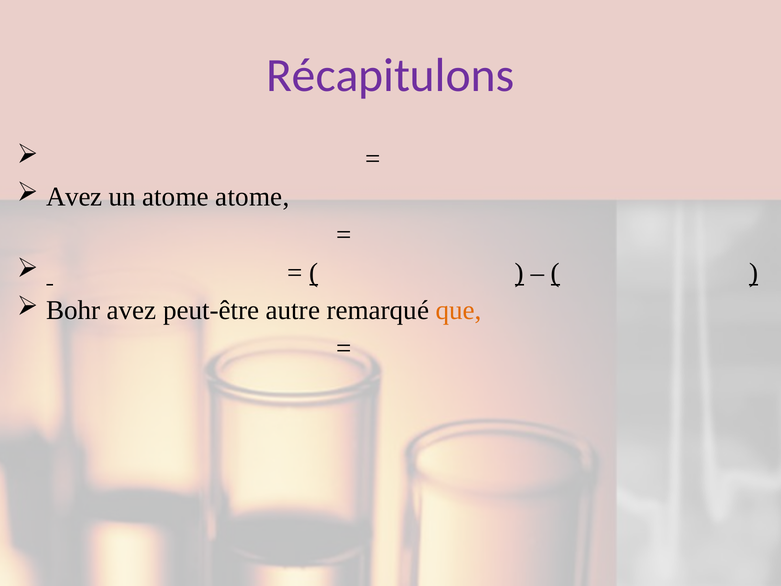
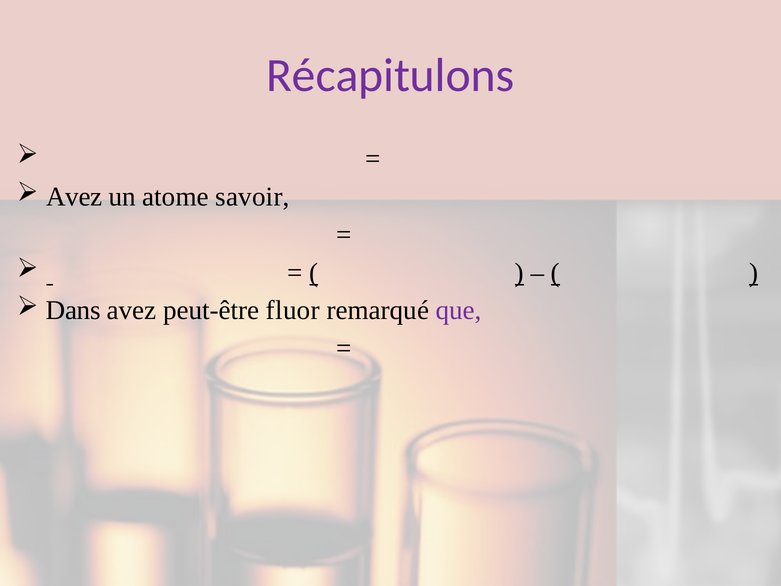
atome atome: atome -> savoir
Bohr: Bohr -> Dans
autre: autre -> fluor
que colour: orange -> purple
